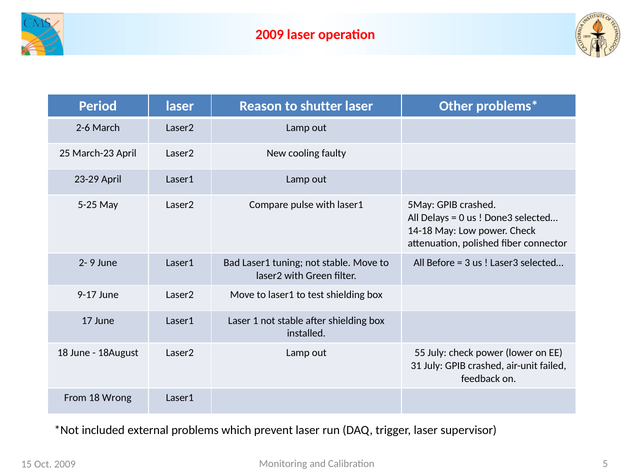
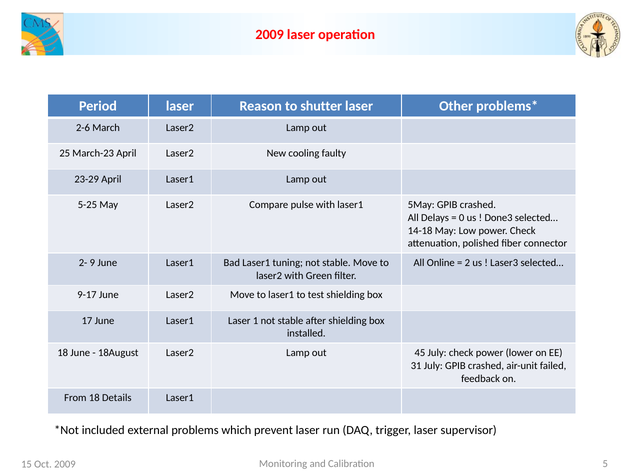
Before: Before -> Online
3: 3 -> 2
55: 55 -> 45
Wrong: Wrong -> Details
